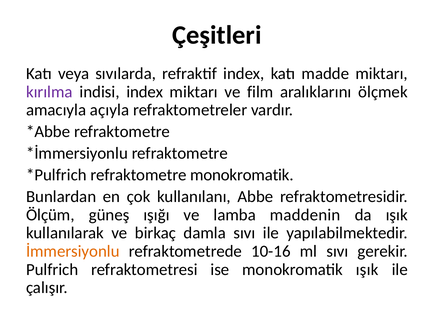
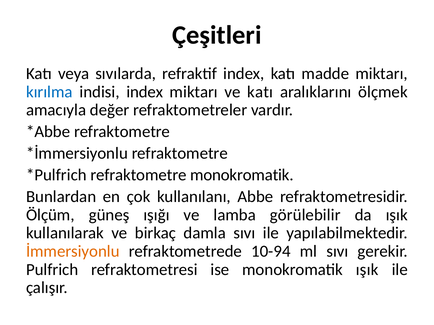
kırılma colour: purple -> blue
ve film: film -> katı
açıyla: açıyla -> değer
maddenin: maddenin -> görülebilir
10-16: 10-16 -> 10-94
